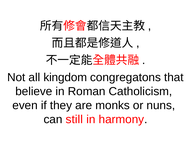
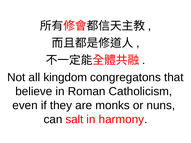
still: still -> salt
